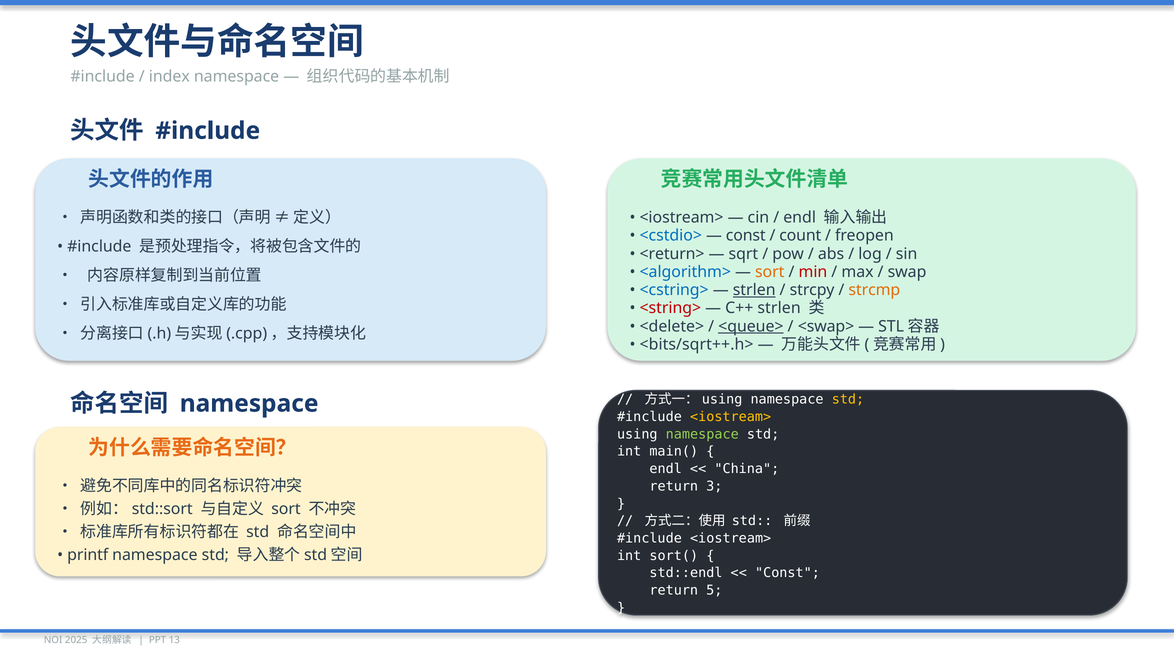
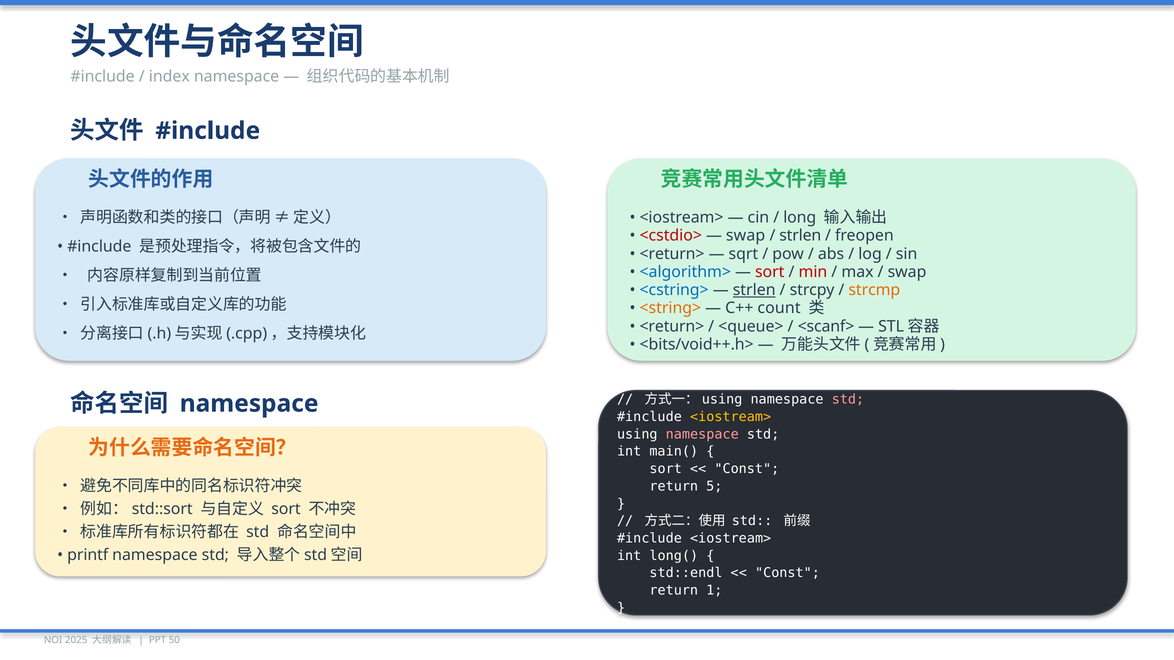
endl at (800, 218): endl -> long
<cstdio> colour: blue -> red
const at (746, 236): const -> swap
count at (800, 236): count -> strlen
sort at (770, 272) colour: orange -> red
<string> colour: red -> orange
C++ strlen: strlen -> count
<delete> at (672, 327): <delete> -> <return>
<queue> underline: present -> none
<swap>: <swap> -> <scanf>
<bits/sqrt++.h>: <bits/sqrt++.h> -> <bits/void++.h>
std at (848, 400) colour: yellow -> pink
namespace at (702, 434) colour: light green -> pink
endl at (666, 469): endl -> sort
China at (747, 469): China -> Const
3: 3 -> 5
sort(: sort( -> long(
5: 5 -> 1
13: 13 -> 50
